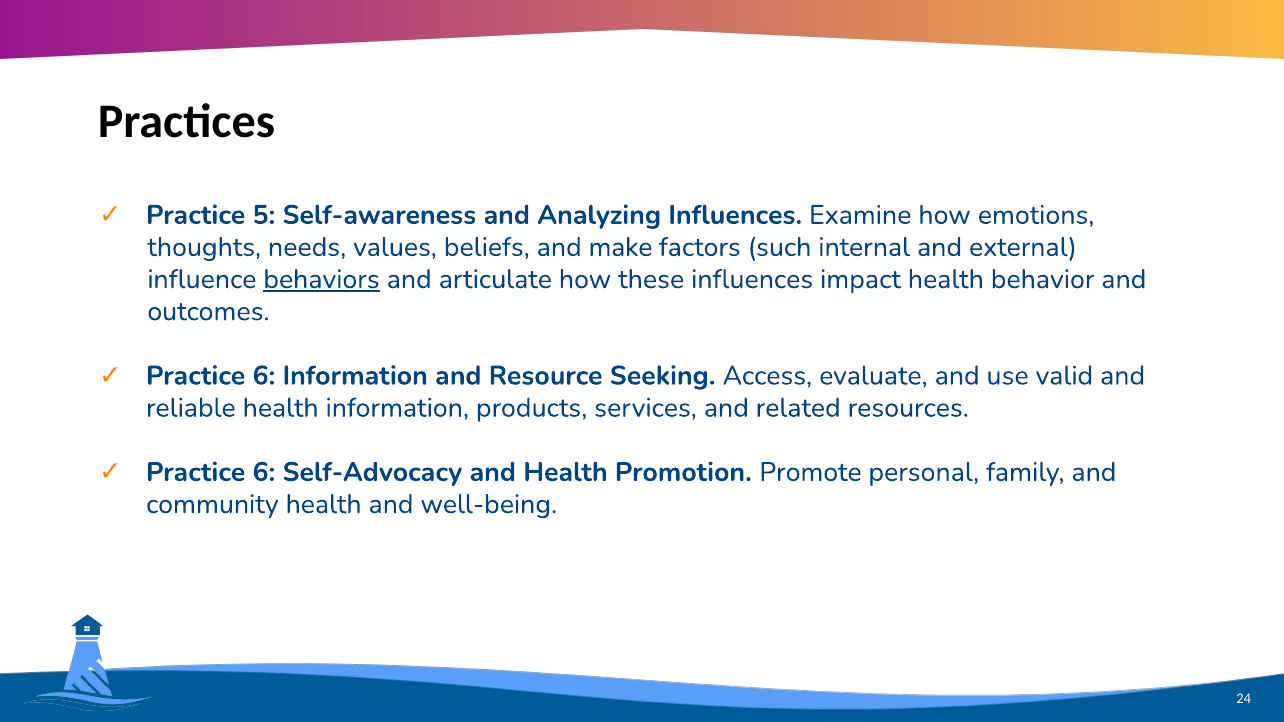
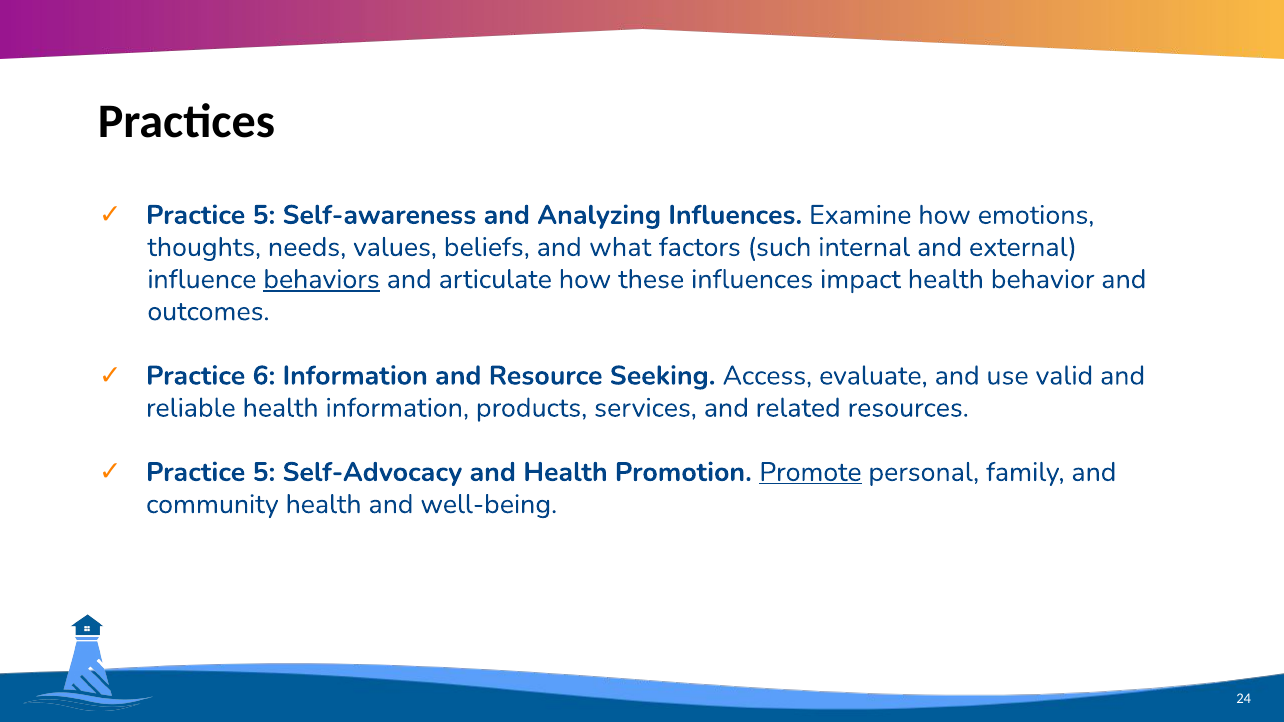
make: make -> what
6 at (264, 472): 6 -> 5
Promote underline: none -> present
